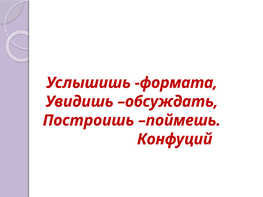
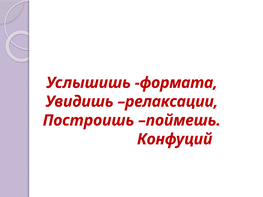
обсуждать: обсуждать -> релаксации
